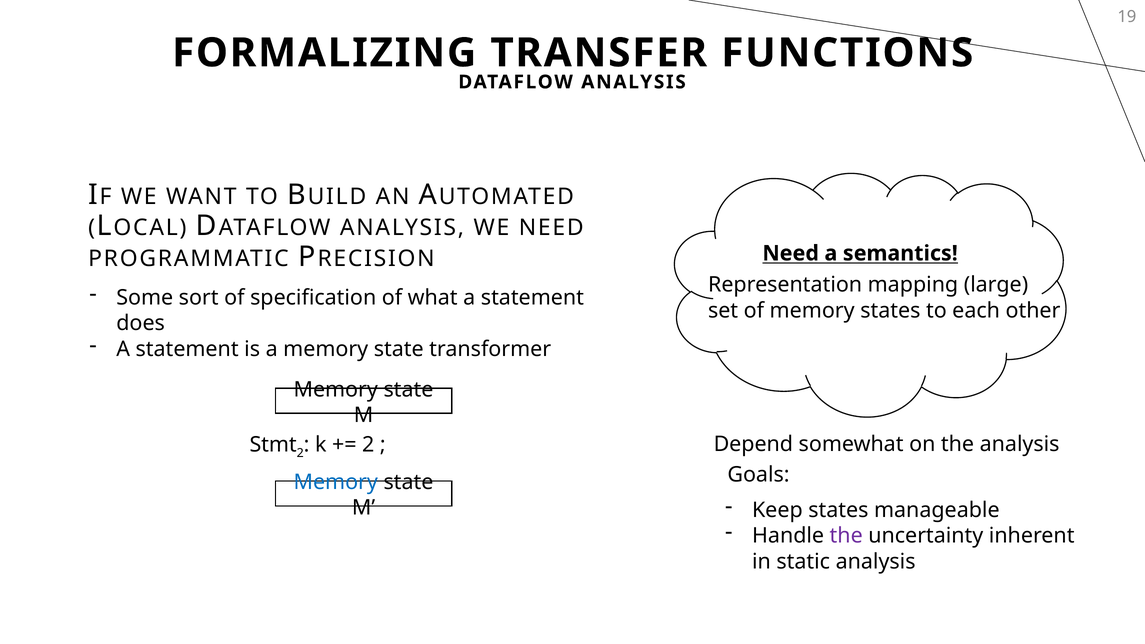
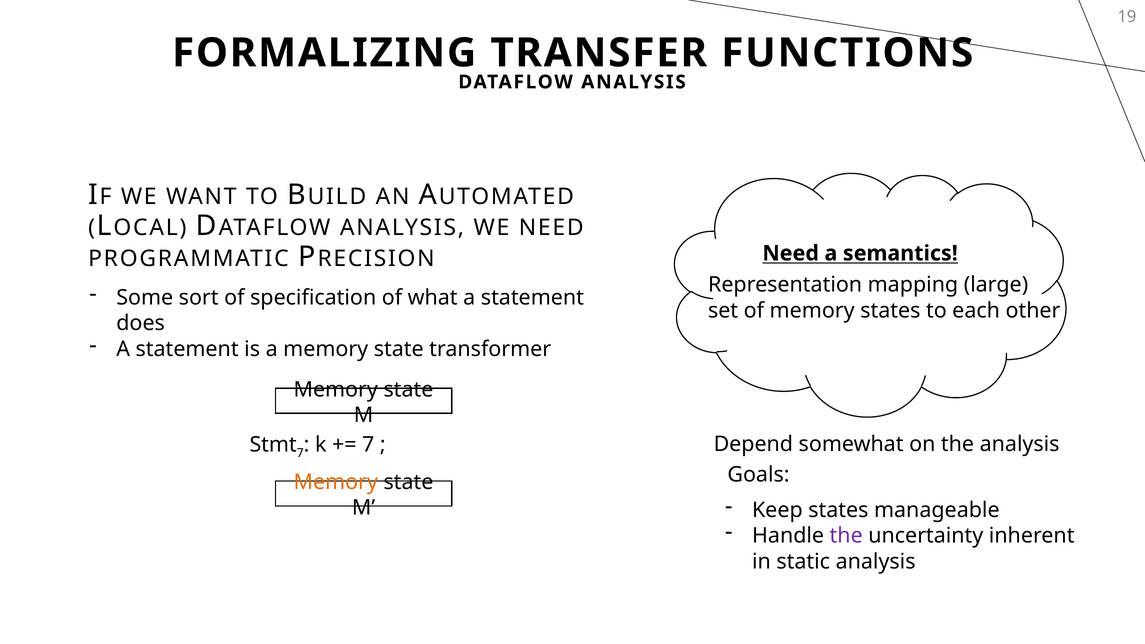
2 at (300, 453): 2 -> 7
2 at (368, 445): 2 -> 7
Memory at (336, 482) colour: blue -> orange
